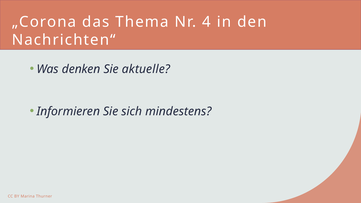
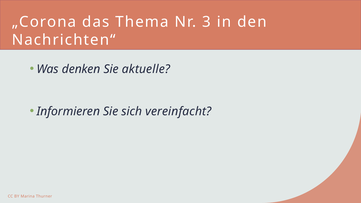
4: 4 -> 3
mindestens: mindestens -> vereinfacht
